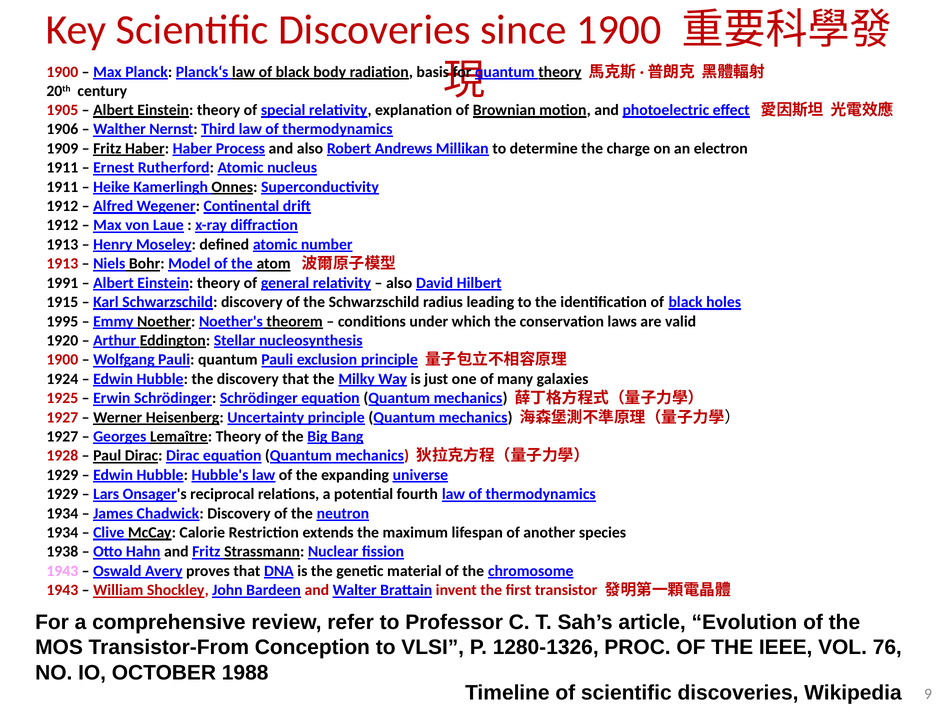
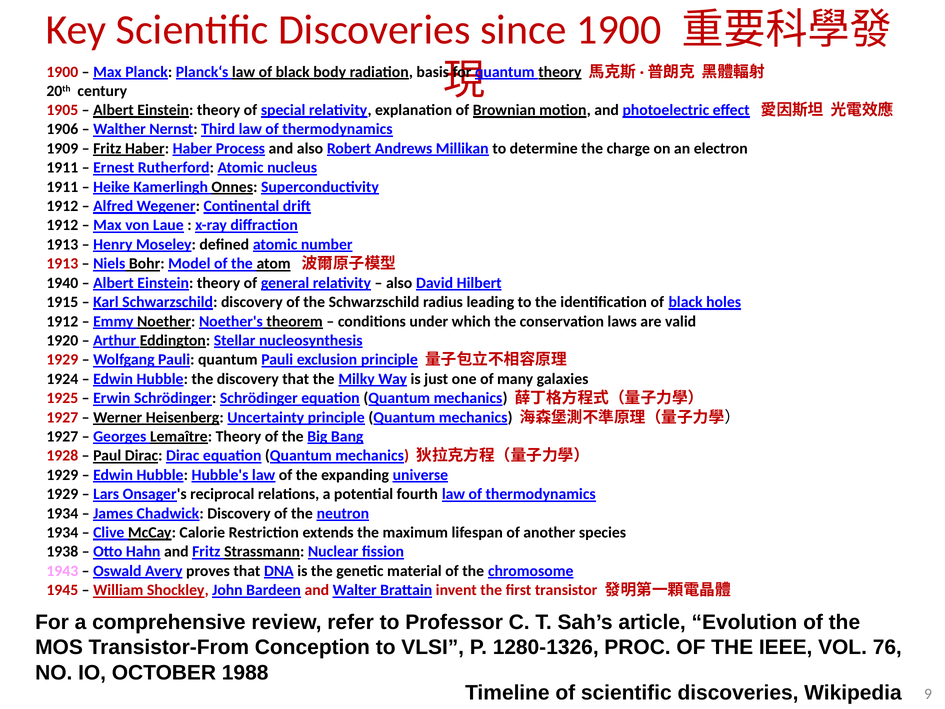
1991: 1991 -> 1940
1995 at (62, 321): 1995 -> 1912
1900 at (62, 360): 1900 -> 1929
1943 at (62, 590): 1943 -> 1945
